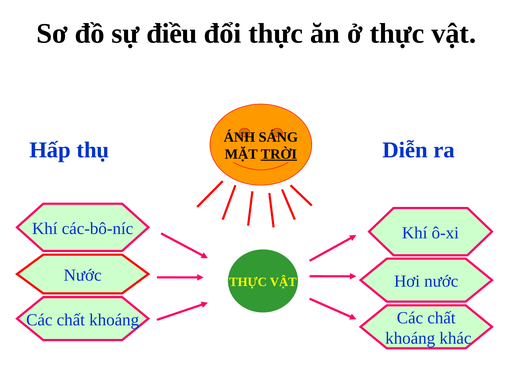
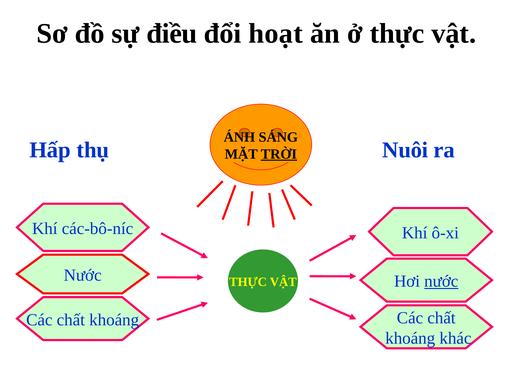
đổi thực: thực -> hoạt
Diễn: Diễn -> Nuôi
nước at (441, 281) underline: none -> present
